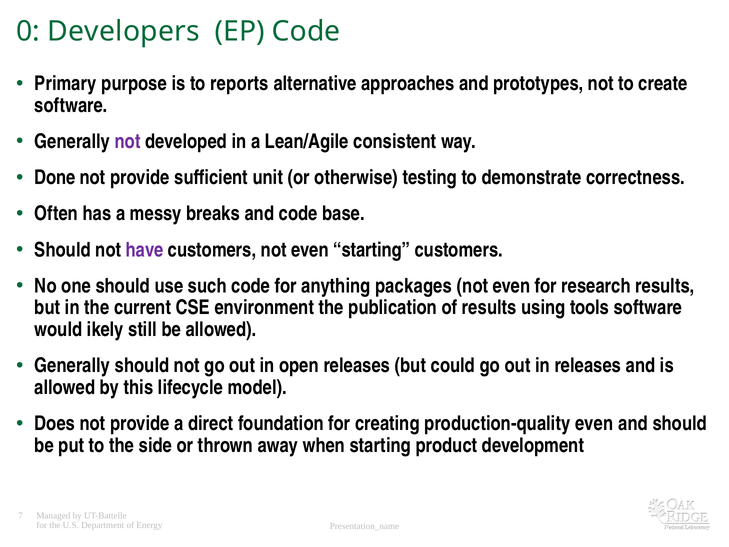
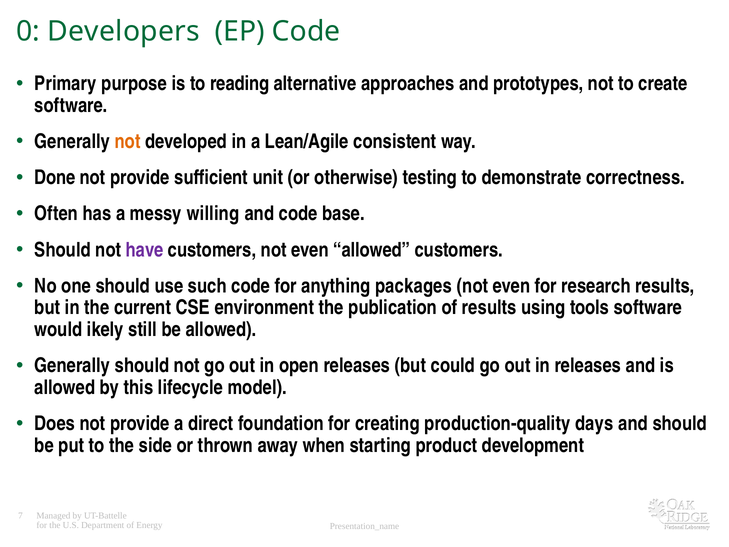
reports: reports -> reading
not at (128, 142) colour: purple -> orange
breaks: breaks -> willing
even starting: starting -> allowed
production-quality even: even -> days
